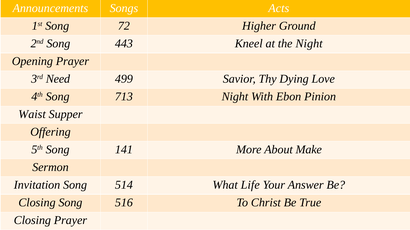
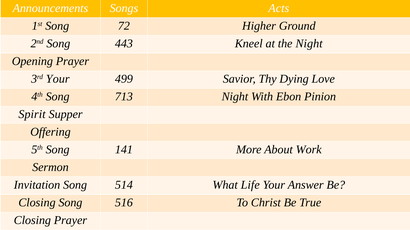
3rd Need: Need -> Your
Waist: Waist -> Spirit
Make: Make -> Work
